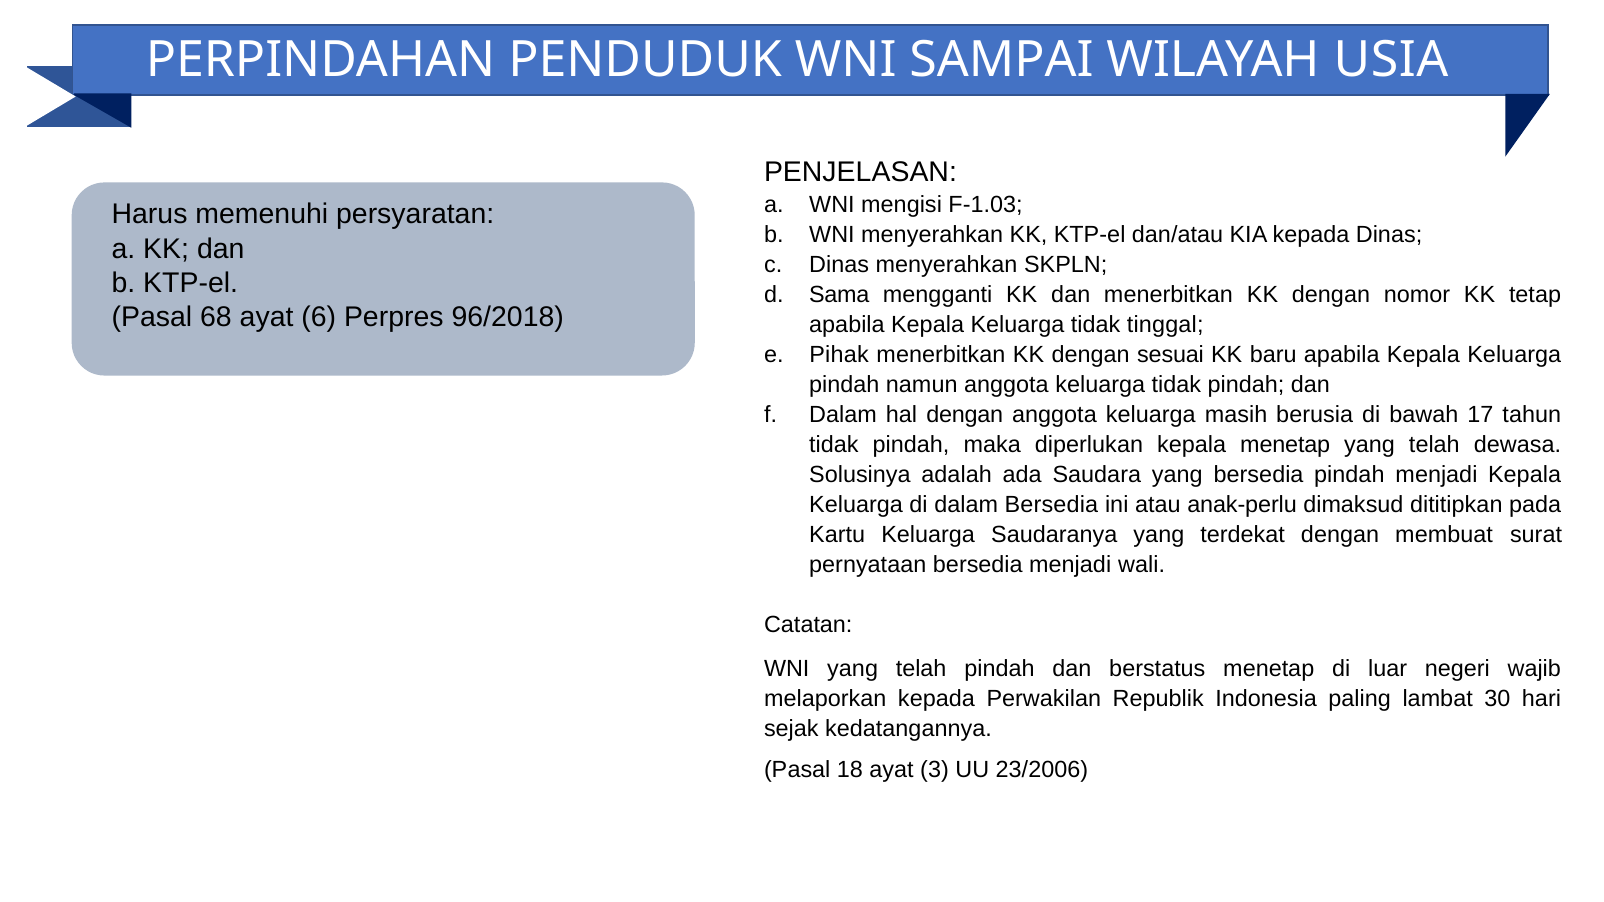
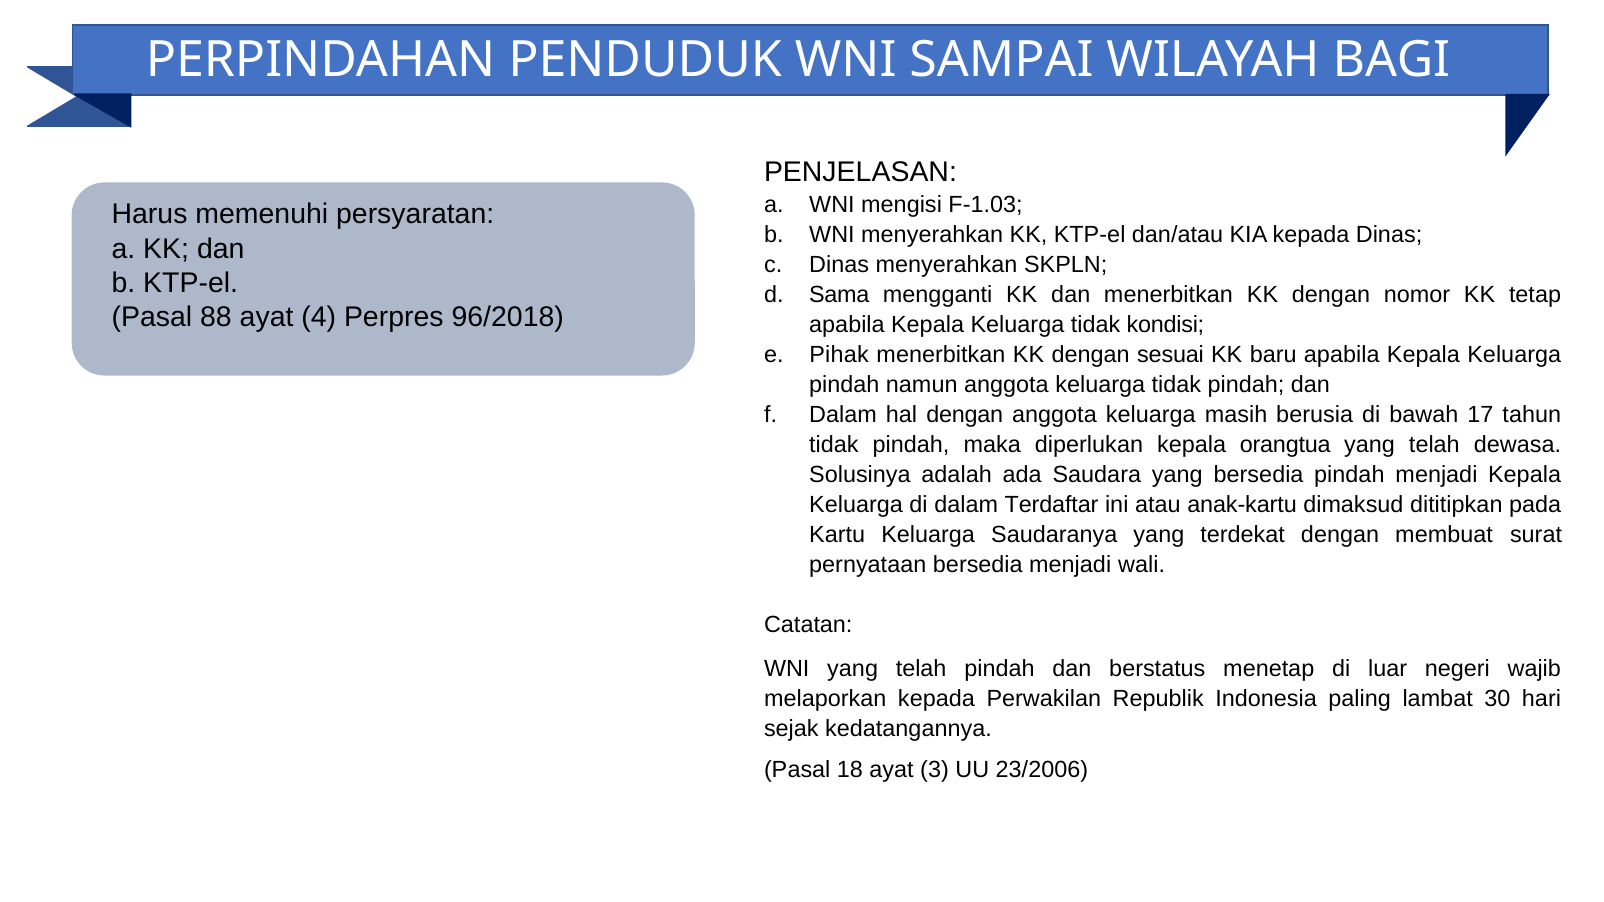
USIA: USIA -> BAGI
68: 68 -> 88
6: 6 -> 4
tinggal: tinggal -> kondisi
kepala menetap: menetap -> orangtua
dalam Bersedia: Bersedia -> Terdaftar
anak-perlu: anak-perlu -> anak-kartu
